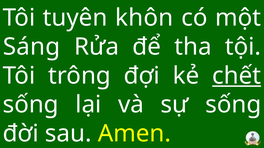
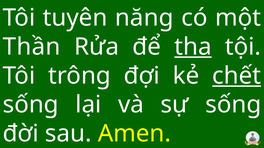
khôn: khôn -> năng
Sáng: Sáng -> Thần
tha underline: none -> present
